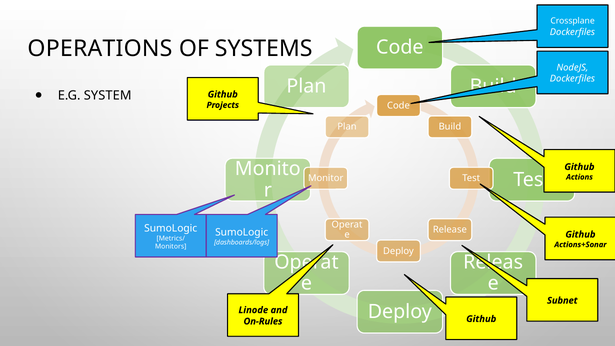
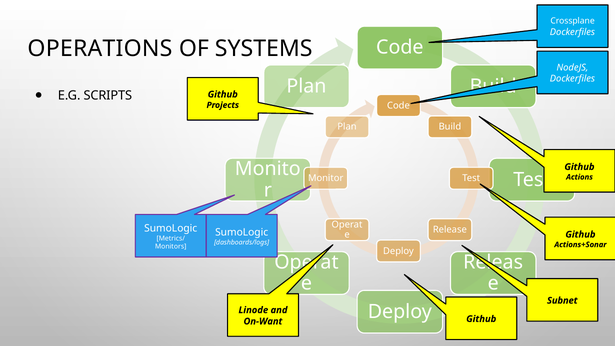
SYSTEM: SYSTEM -> SCRIPTS
On-Rules: On-Rules -> On-Want
